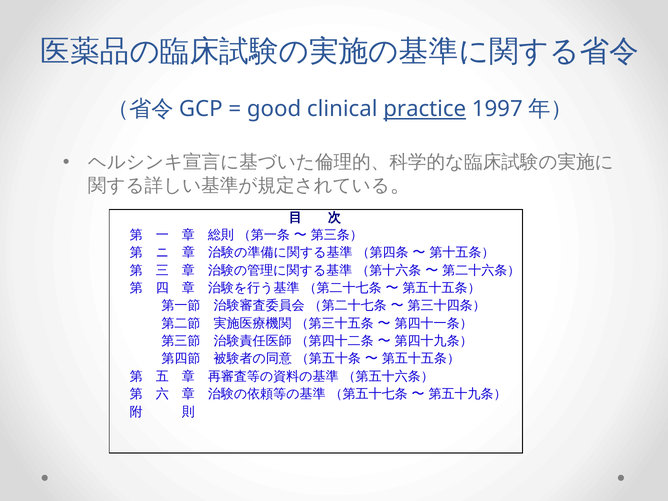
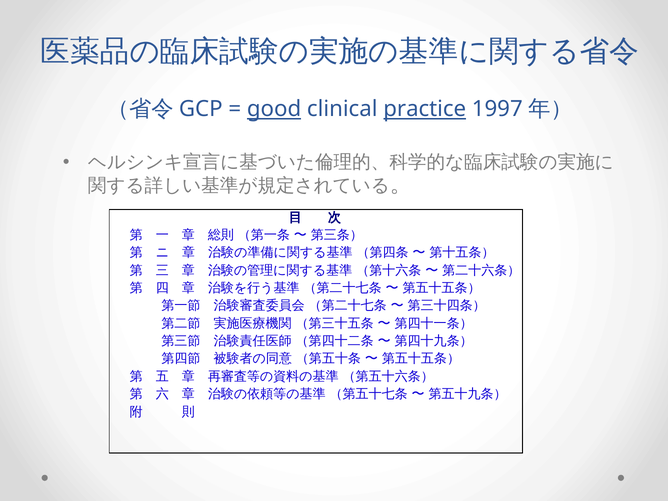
good underline: none -> present
